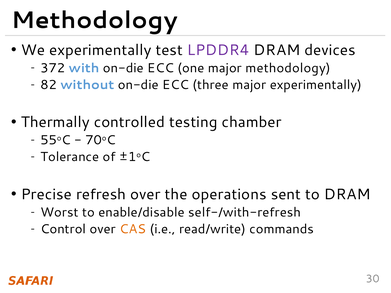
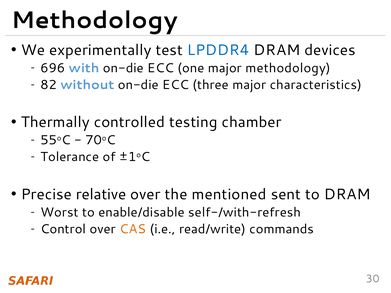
LPDDR4 colour: purple -> blue
372: 372 -> 696
major experimentally: experimentally -> characteristics
refresh: refresh -> relative
operations: operations -> mentioned
